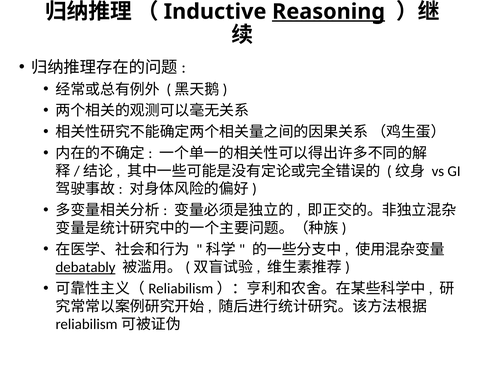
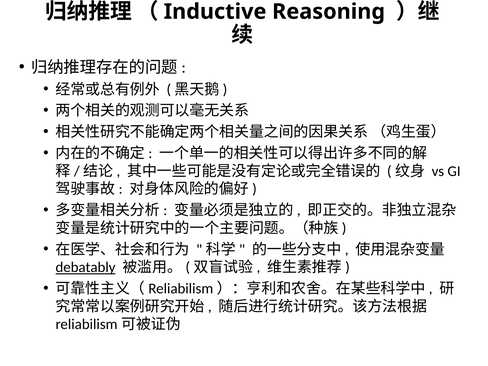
Reasoning underline: present -> none
